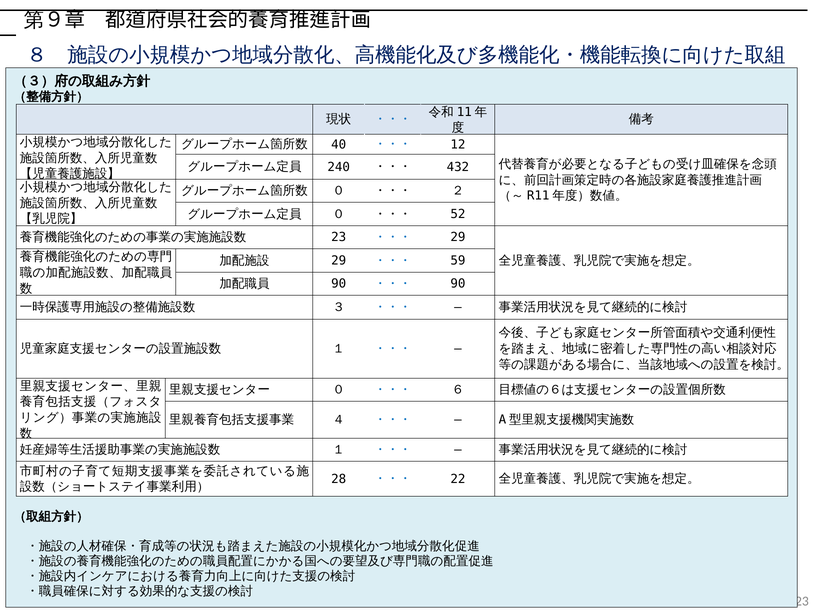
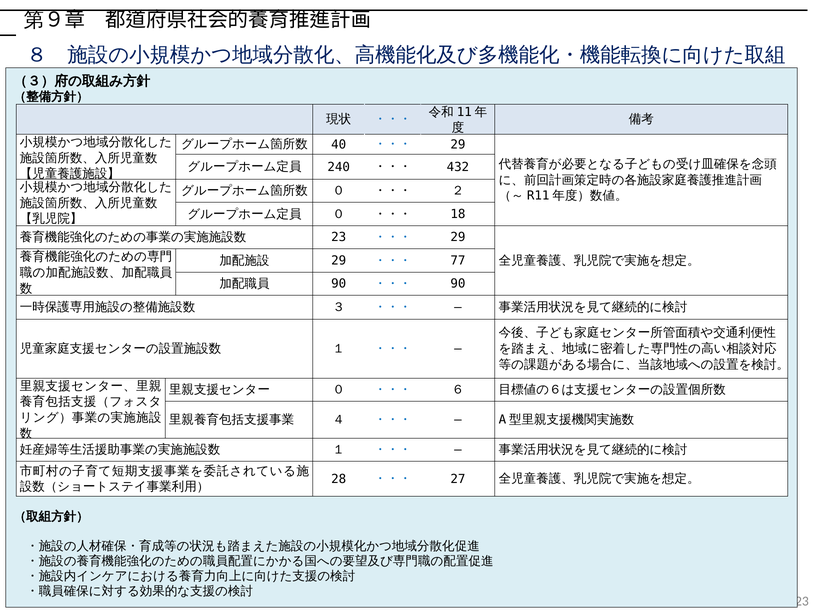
12 at (458, 144): 12 -> 29
52: 52 -> 18
59: 59 -> 77
22: 22 -> 27
